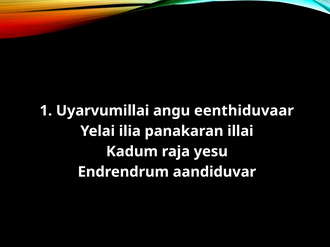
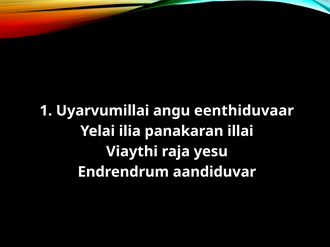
Kadum: Kadum -> Viaythi
